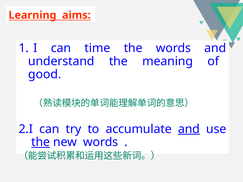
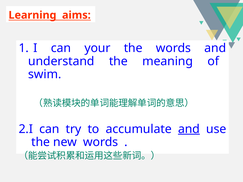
time: time -> your
good: good -> swim
the at (41, 142) underline: present -> none
